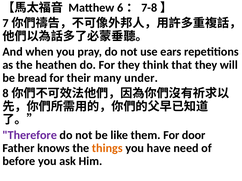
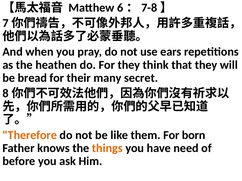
under: under -> secret
Therefore colour: purple -> orange
door: door -> born
